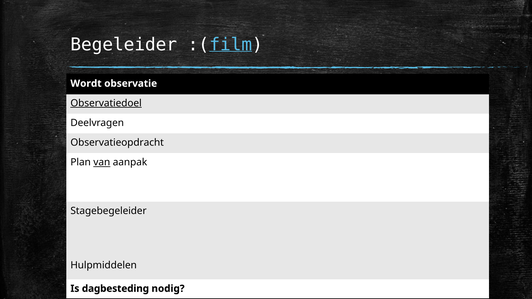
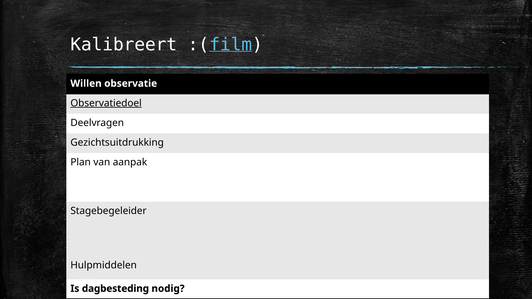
Begeleider: Begeleider -> Kalibreert
Wordt: Wordt -> Willen
Observatieopdracht: Observatieopdracht -> Gezichtsuitdrukking
van underline: present -> none
